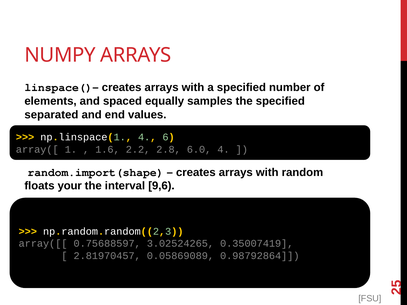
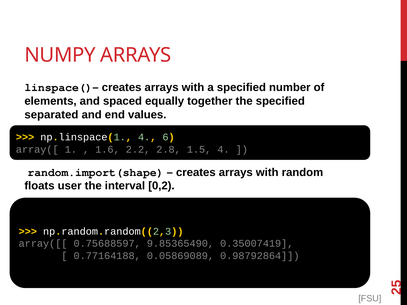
samples: samples -> together
6.0: 6.0 -> 1.5
your: your -> user
9,6: 9,6 -> 0,2
3.02524265: 3.02524265 -> 9.85365490
2.81970457: 2.81970457 -> 0.77164188
